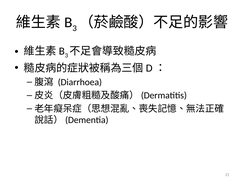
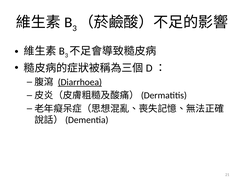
Diarrhoea underline: none -> present
